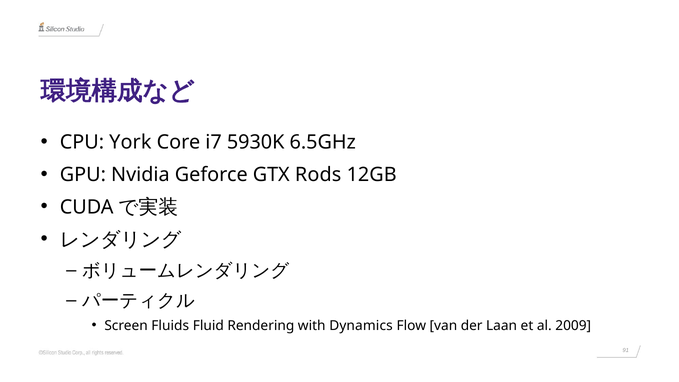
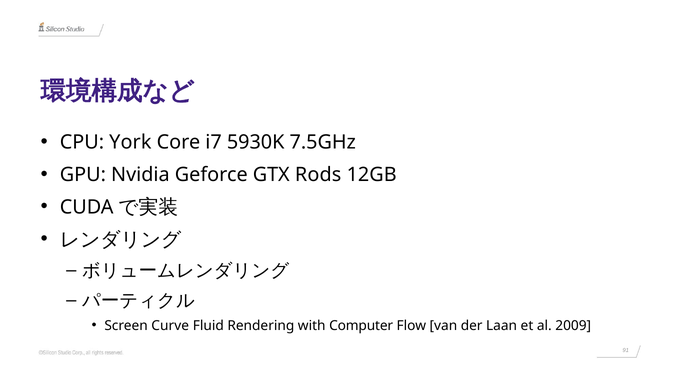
6.5GHz: 6.5GHz -> 7.5GHz
Fluids: Fluids -> Curve
Dynamics: Dynamics -> Computer
